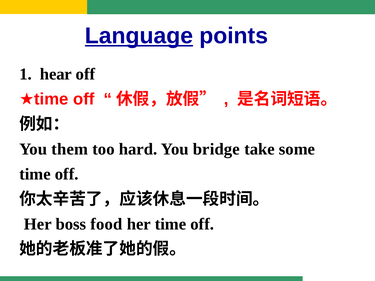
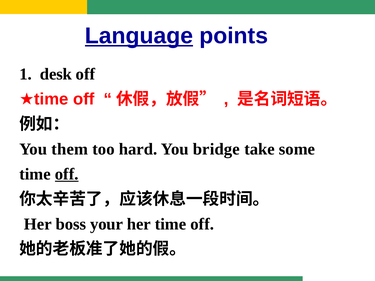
hear: hear -> desk
off at (67, 174) underline: none -> present
food: food -> your
